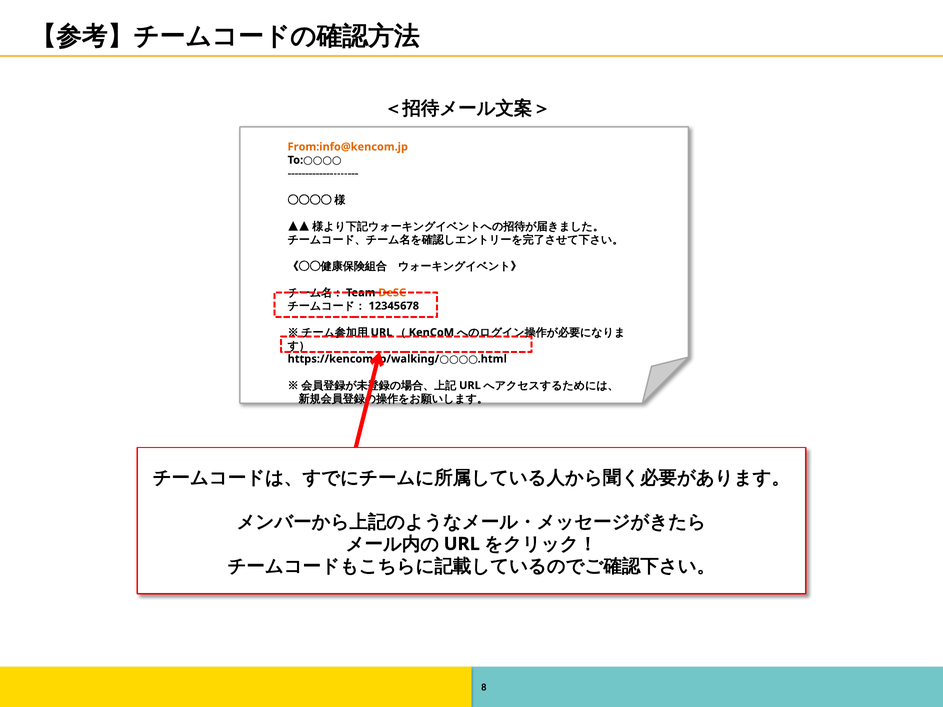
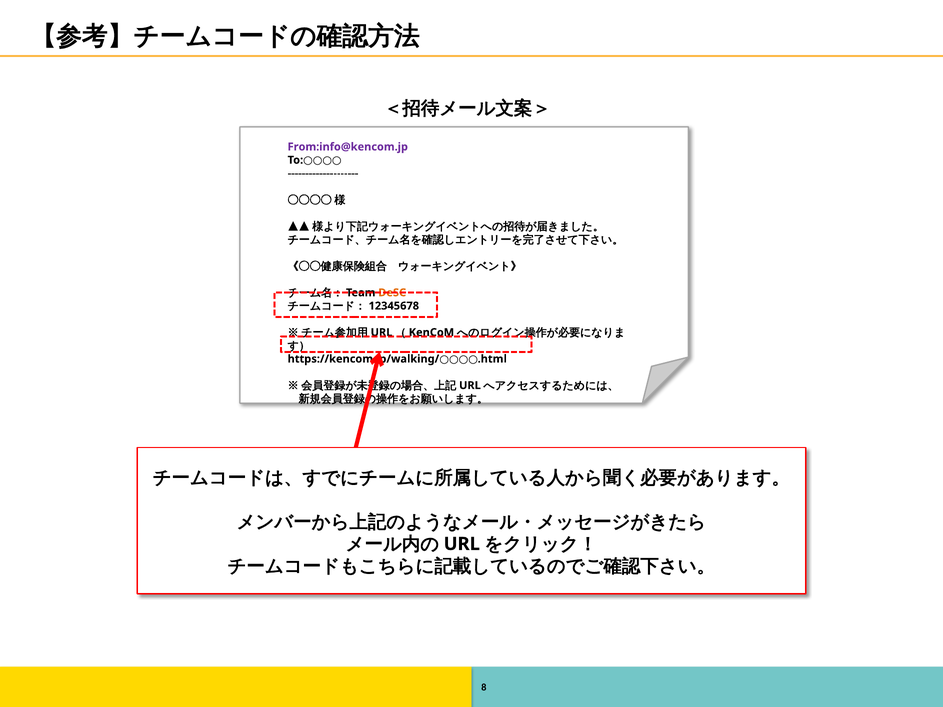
From:info@kencom.jp colour: orange -> purple
